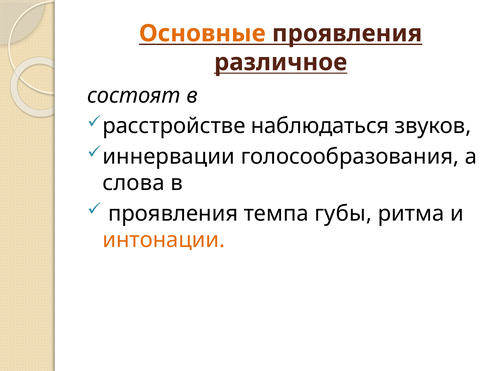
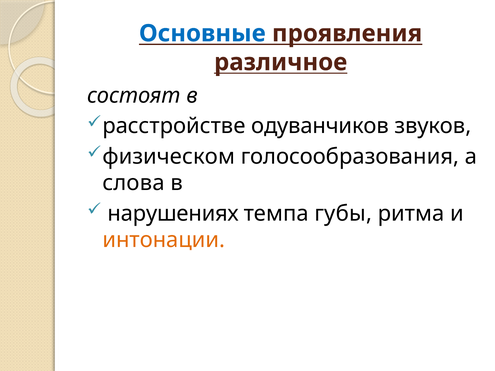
Основные colour: orange -> blue
наблюдаться: наблюдаться -> одуванчиков
иннервации: иннервации -> физическом
проявления at (173, 214): проявления -> нарушениях
